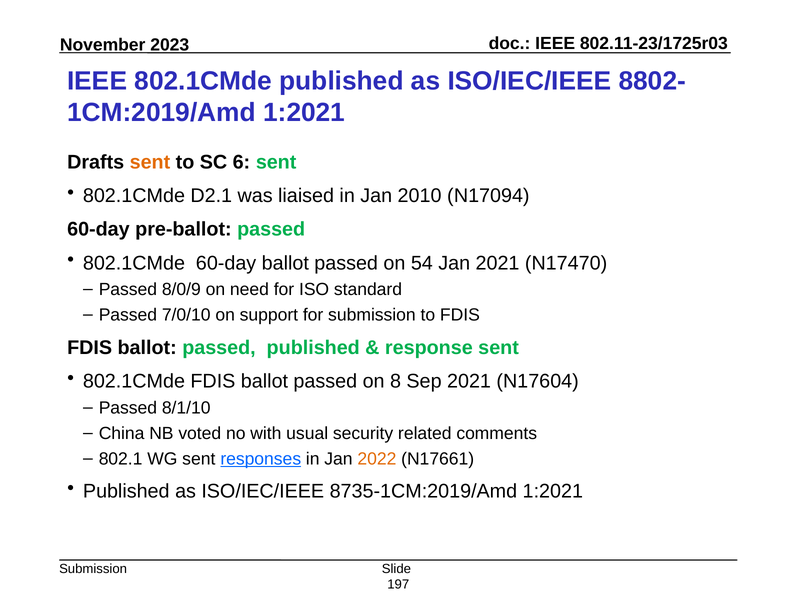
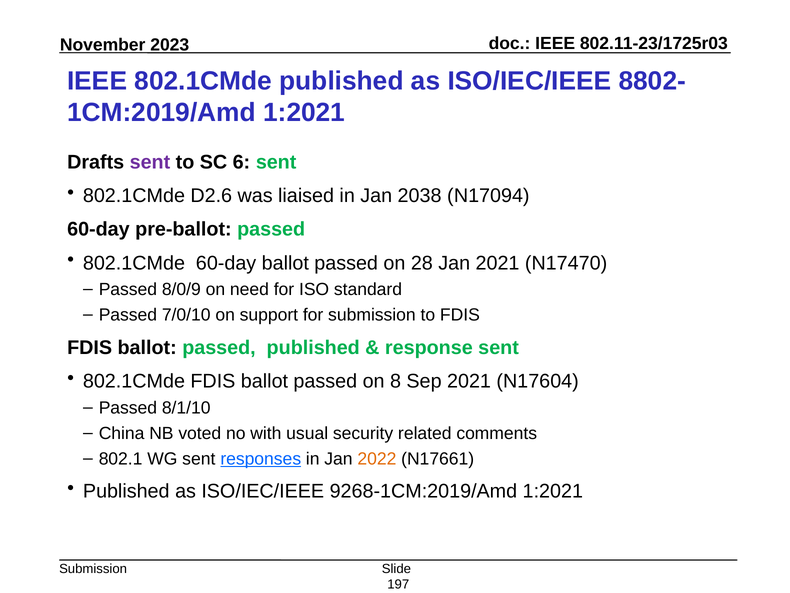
sent at (150, 162) colour: orange -> purple
D2.1: D2.1 -> D2.6
2010: 2010 -> 2038
54: 54 -> 28
8735-1CM:2019/Amd: 8735-1CM:2019/Amd -> 9268-1CM:2019/Amd
